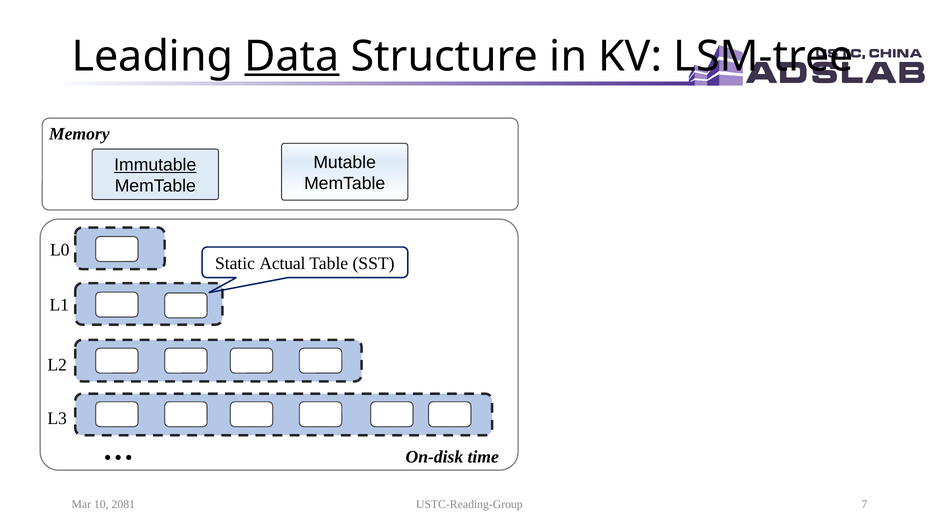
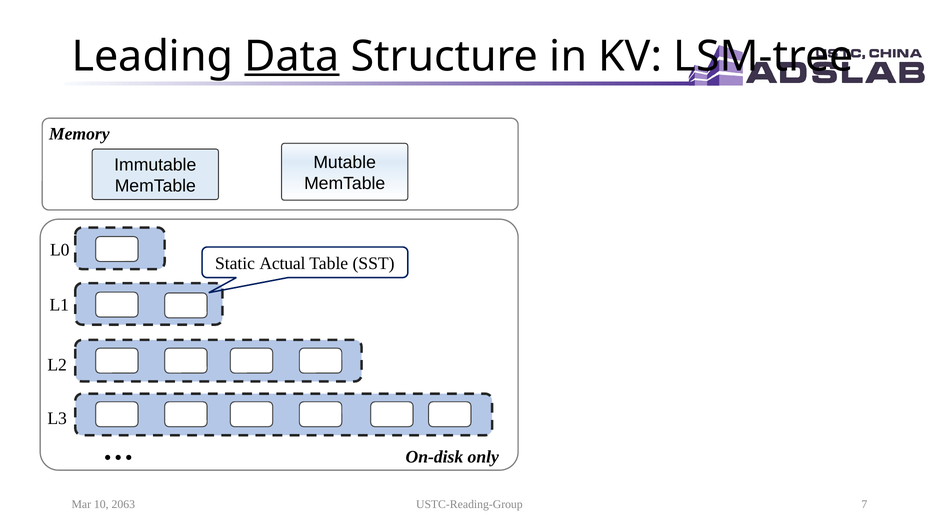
Immutable underline: present -> none
time: time -> only
2081: 2081 -> 2063
